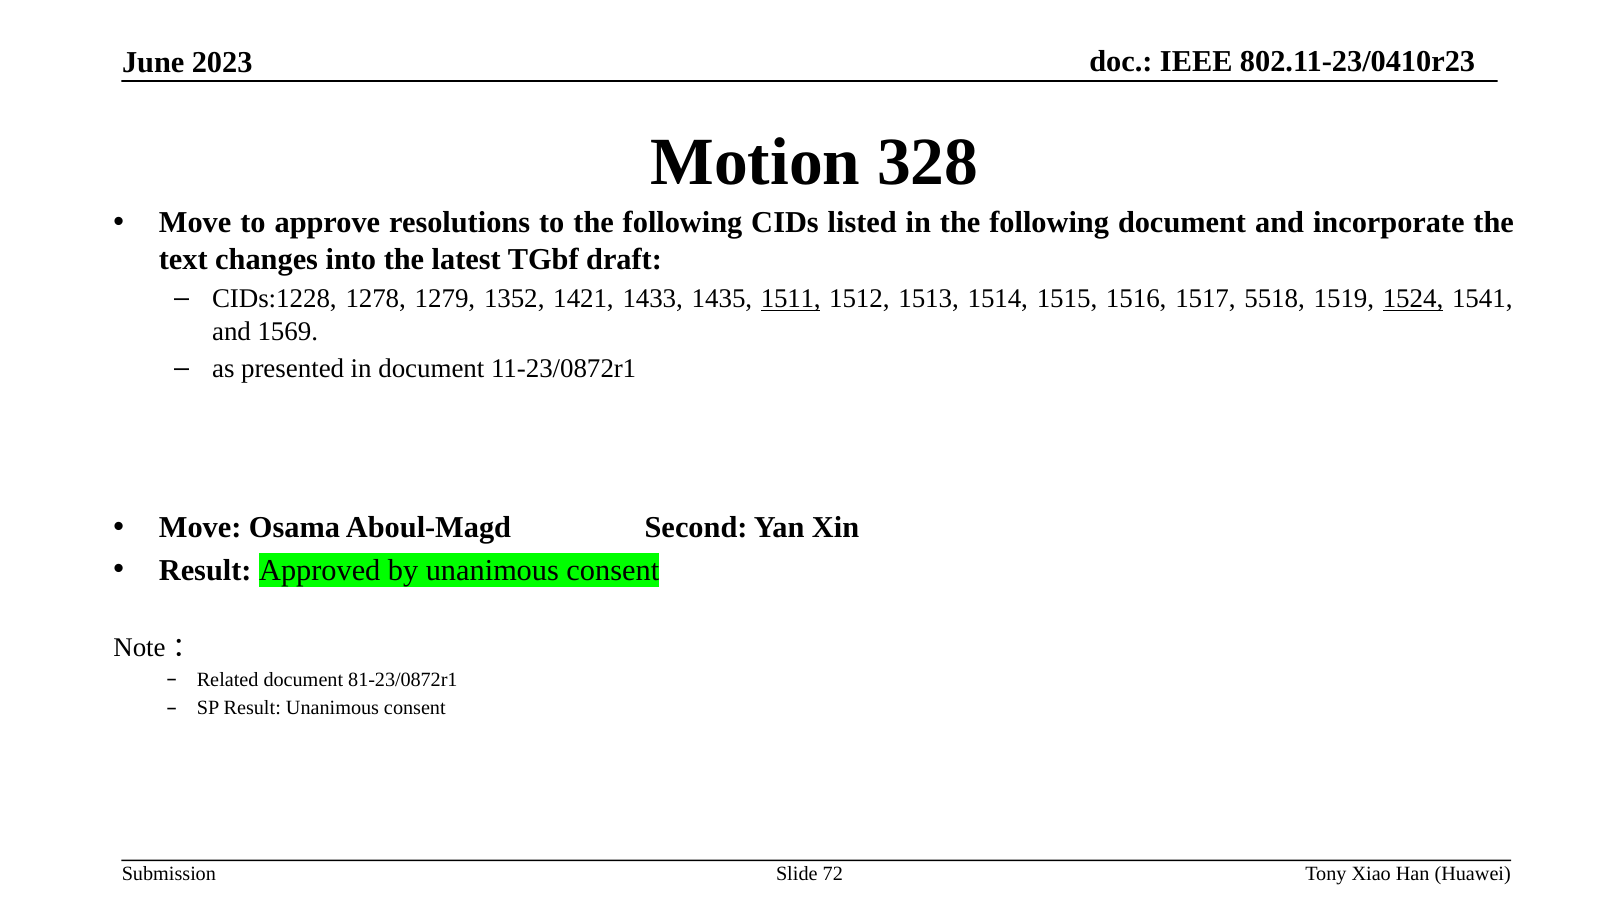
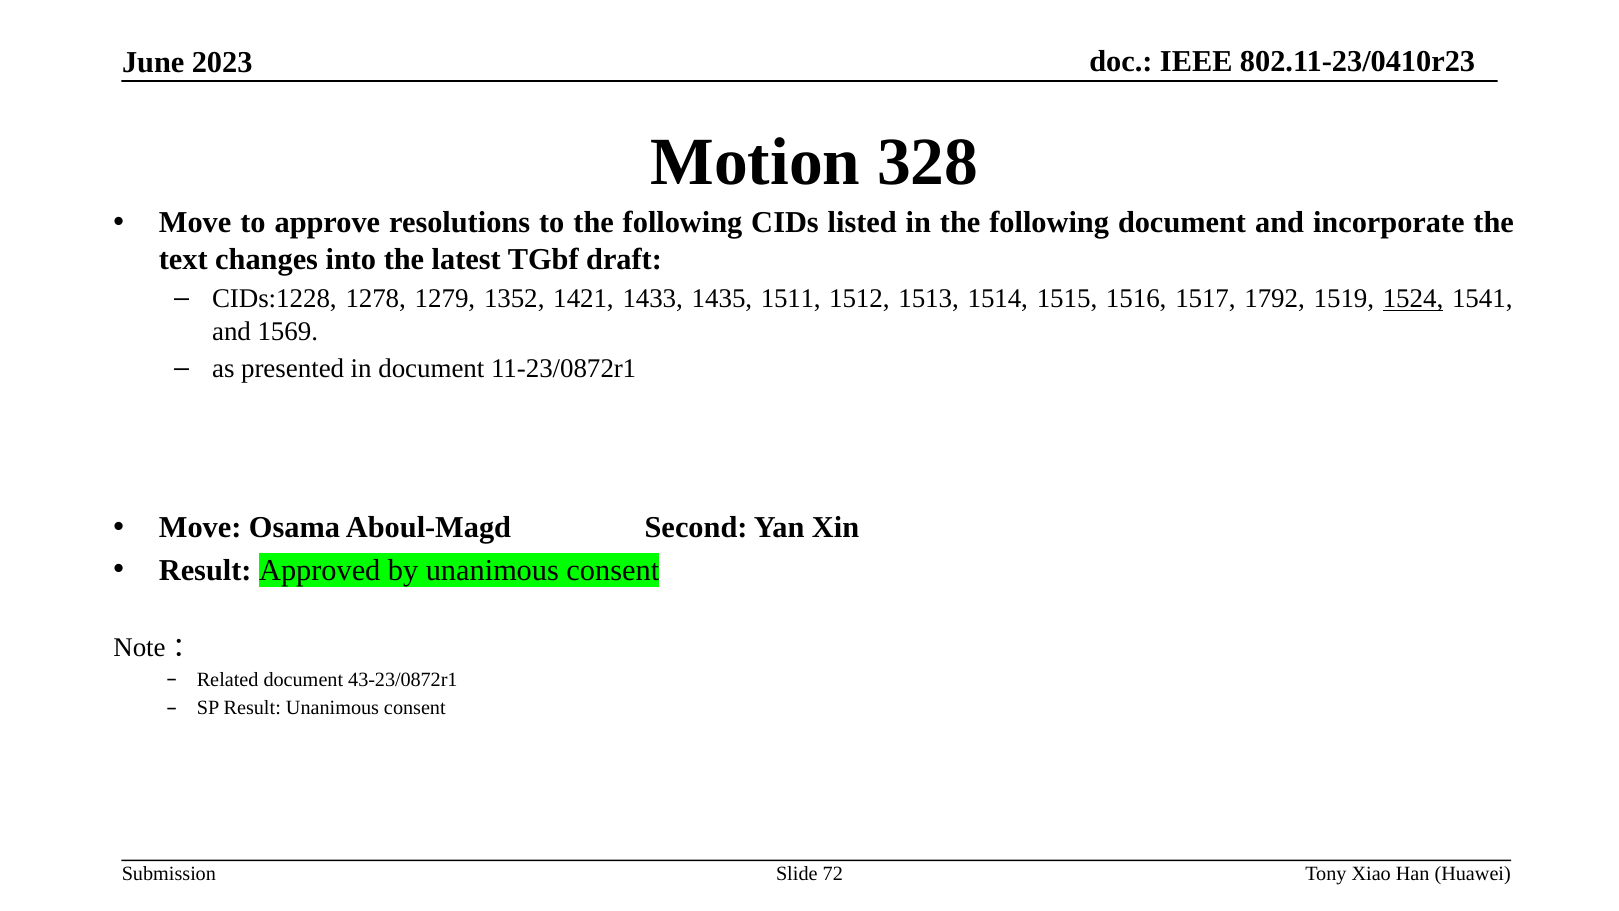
1511 underline: present -> none
5518: 5518 -> 1792
81-23/0872r1: 81-23/0872r1 -> 43-23/0872r1
